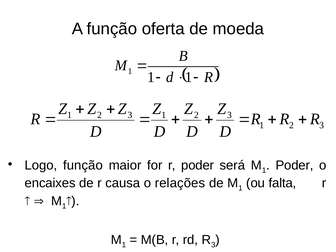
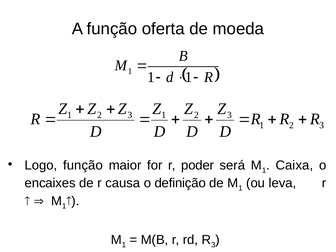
Poder at (294, 165): Poder -> Caixa
relações: relações -> definição
falta: falta -> leva
